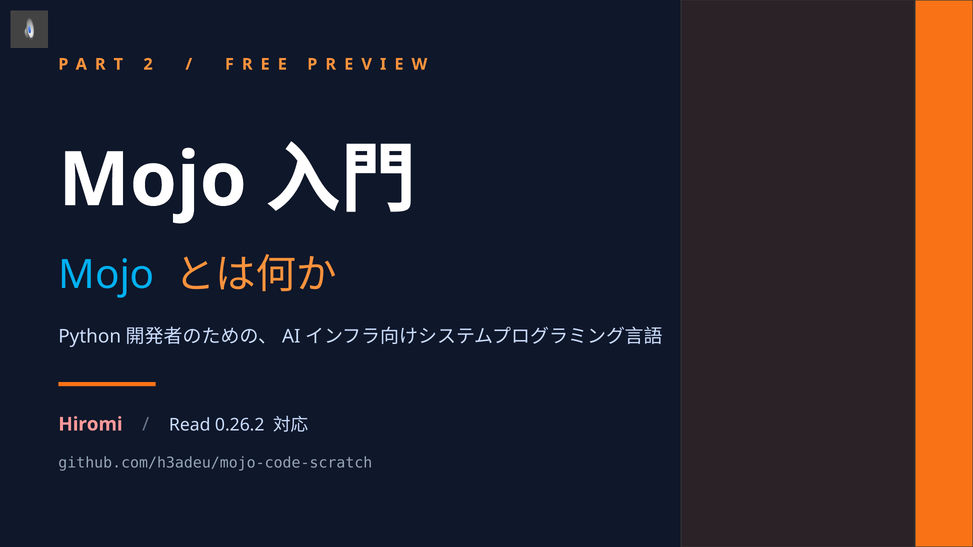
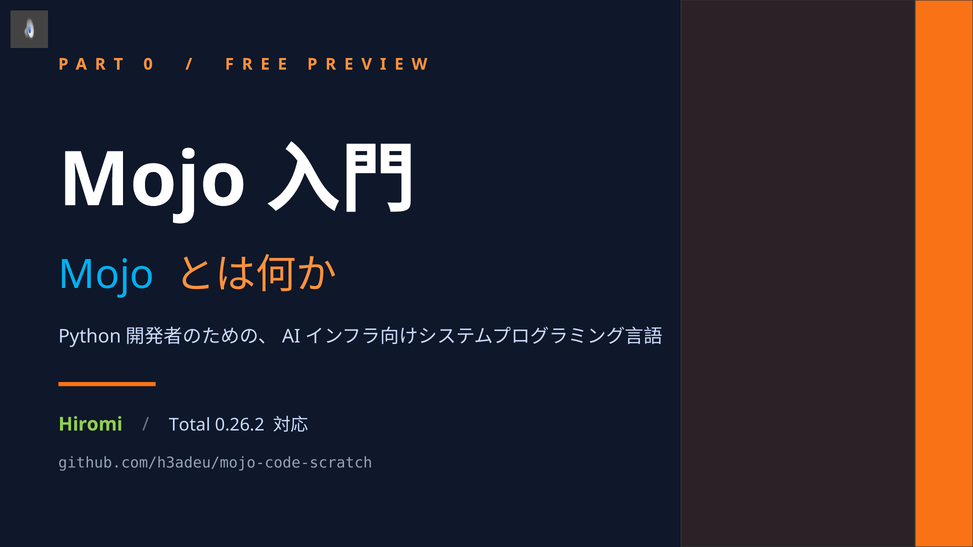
2: 2 -> 0
Hiromi colour: pink -> light green
Read: Read -> Total
